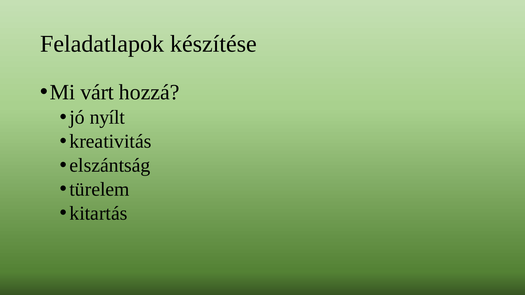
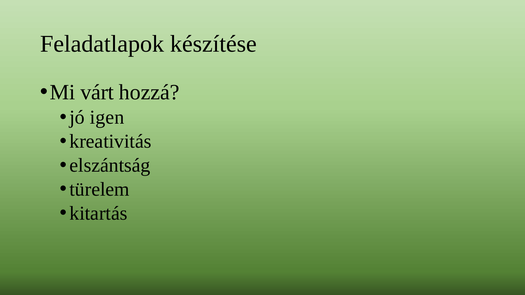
nyílt: nyílt -> igen
